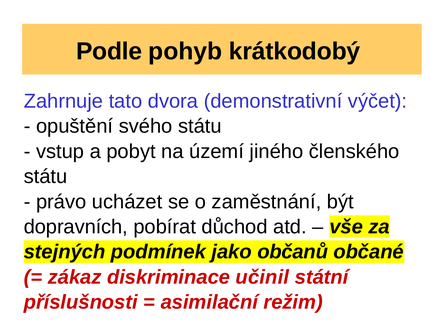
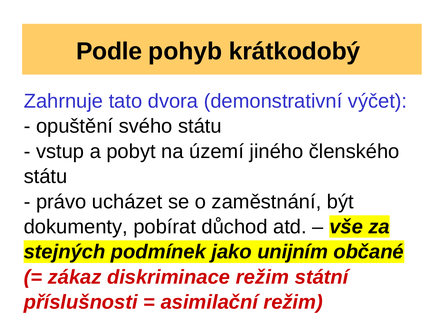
dopravních: dopravních -> dokumenty
občanů: občanů -> unijním
diskriminace učinil: učinil -> režim
